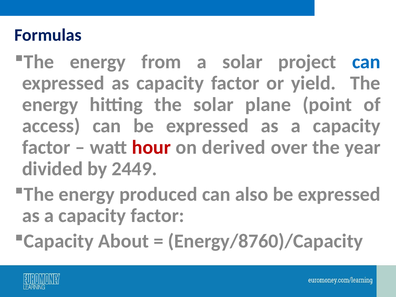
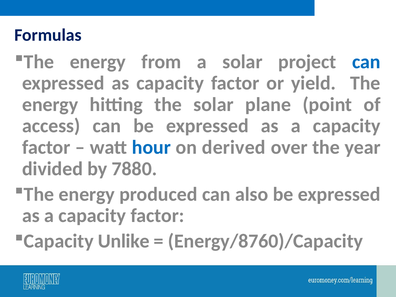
hour colour: red -> blue
2449: 2449 -> 7880
About: About -> Unlike
